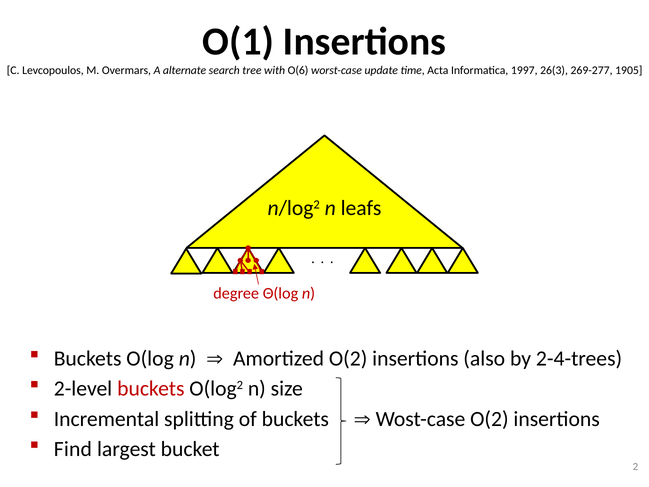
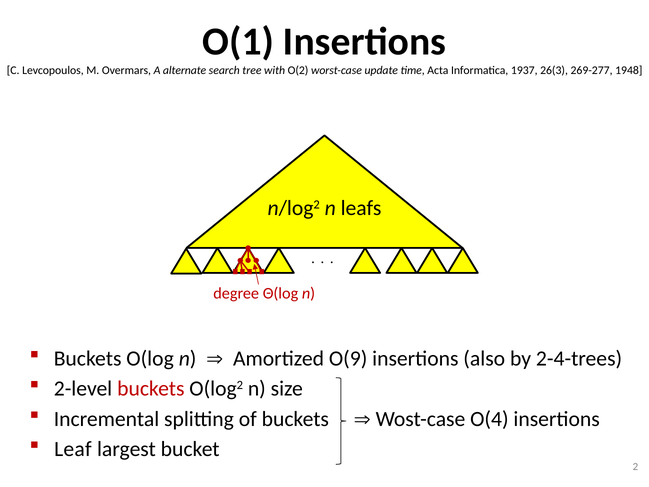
O(6: O(6 -> O(2
1997: 1997 -> 1937
1905: 1905 -> 1948
Amortized O(2: O(2 -> O(9
Wost-case O(2: O(2 -> O(4
Find: Find -> Leaf
